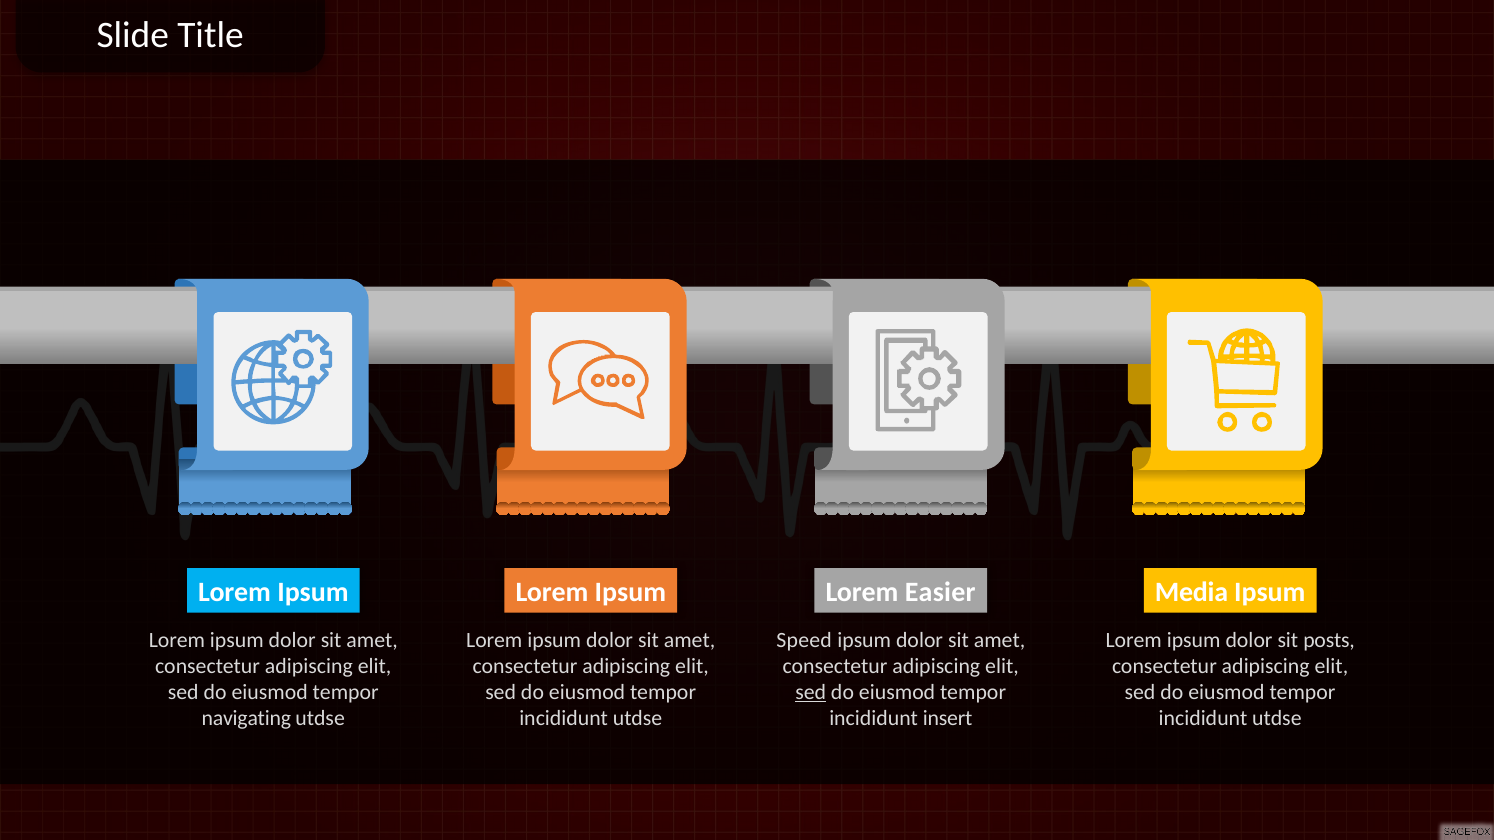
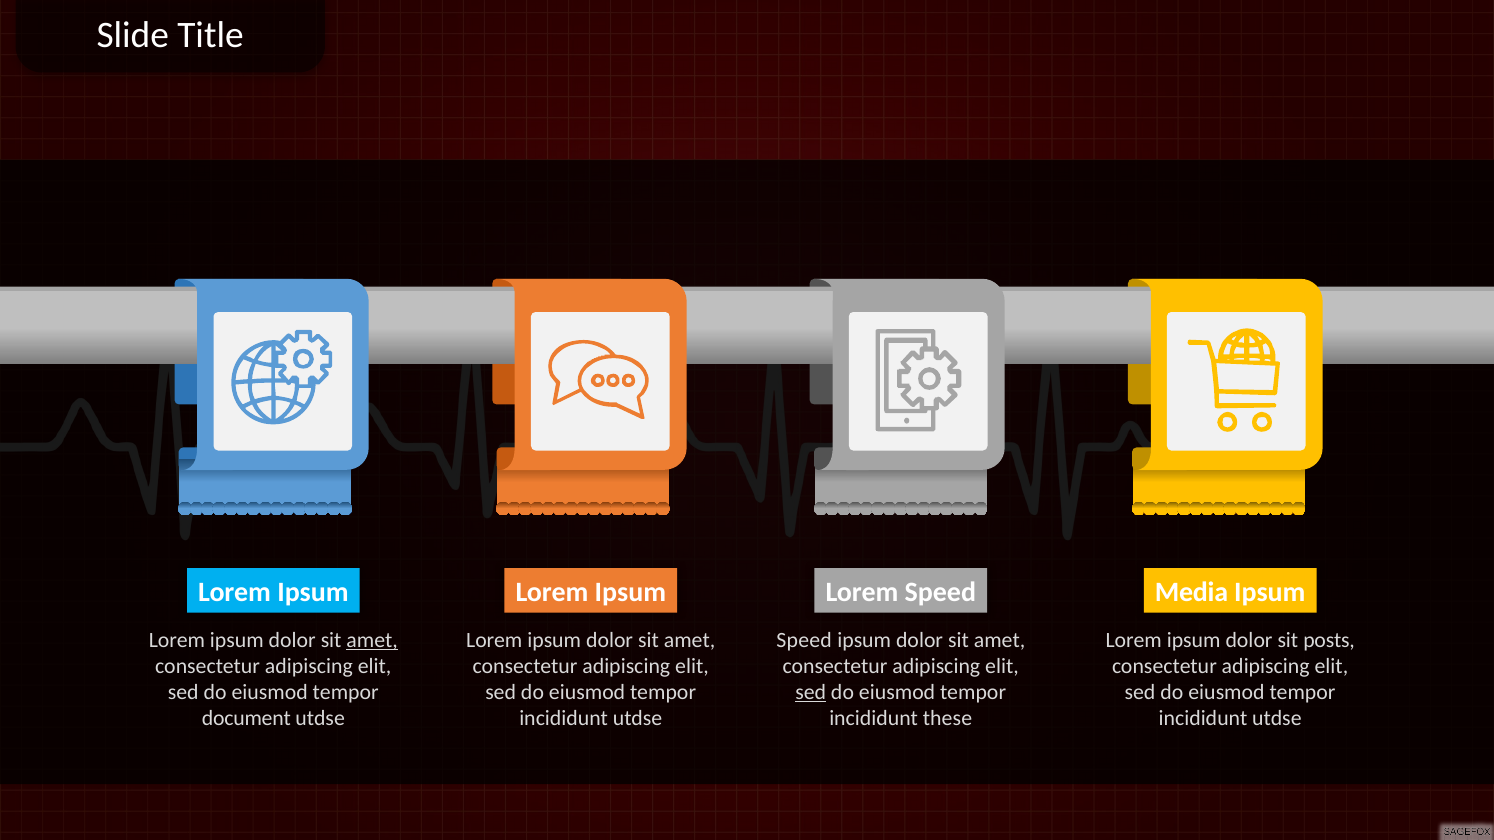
Lorem Easier: Easier -> Speed
amet at (372, 640) underline: none -> present
insert: insert -> these
navigating: navigating -> document
